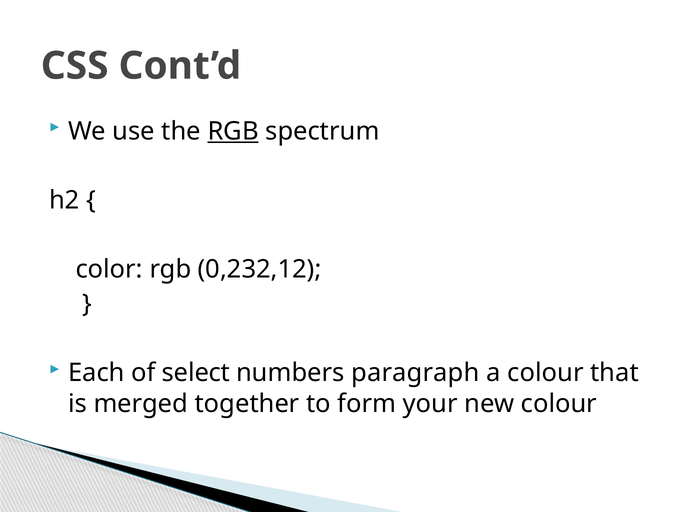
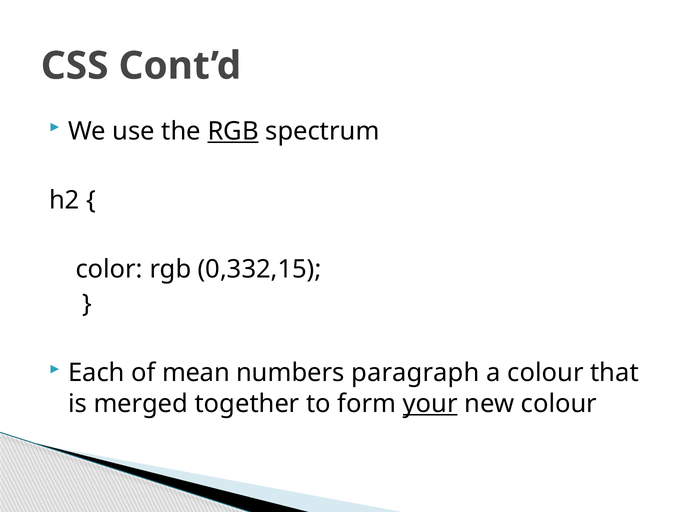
0,232,12: 0,232,12 -> 0,332,15
select: select -> mean
your underline: none -> present
